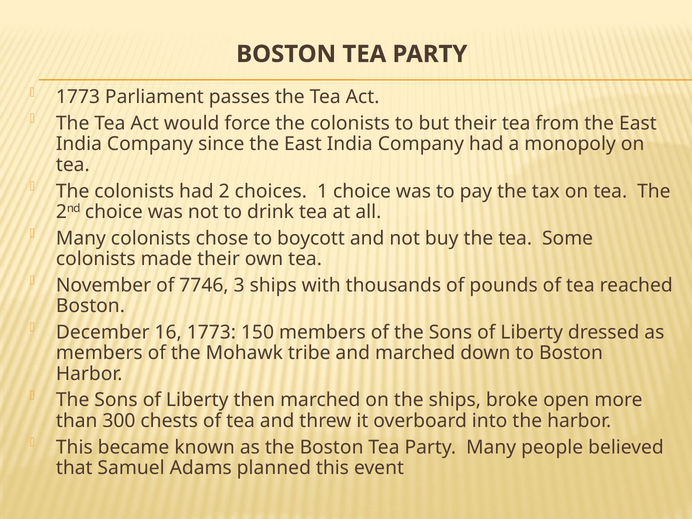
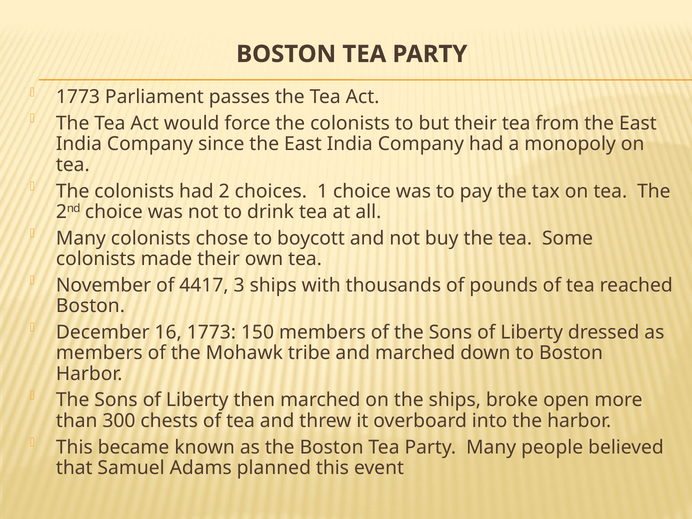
7746: 7746 -> 4417
